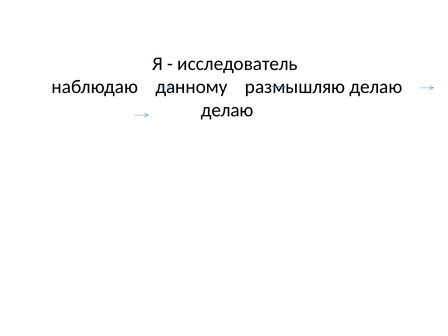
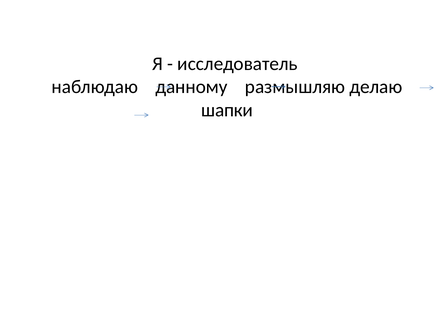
делаю at (227, 110): делаю -> шапки
